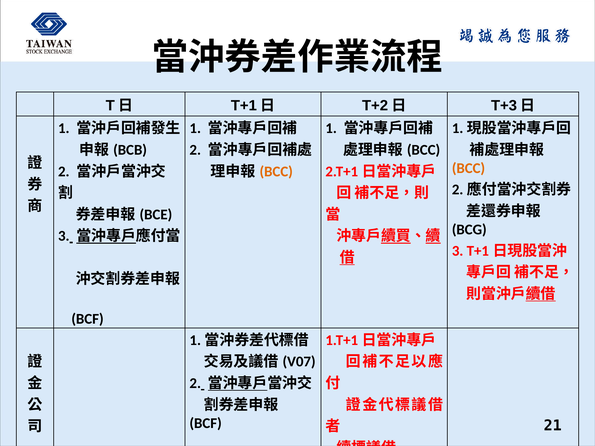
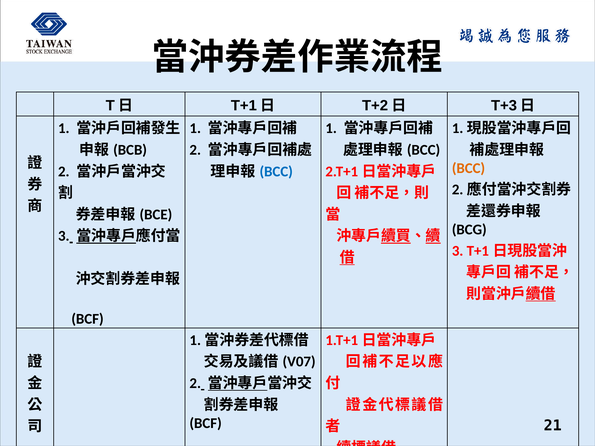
BCC at (276, 172) colour: orange -> blue
